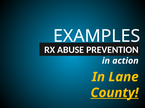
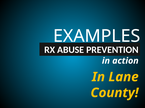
County underline: present -> none
